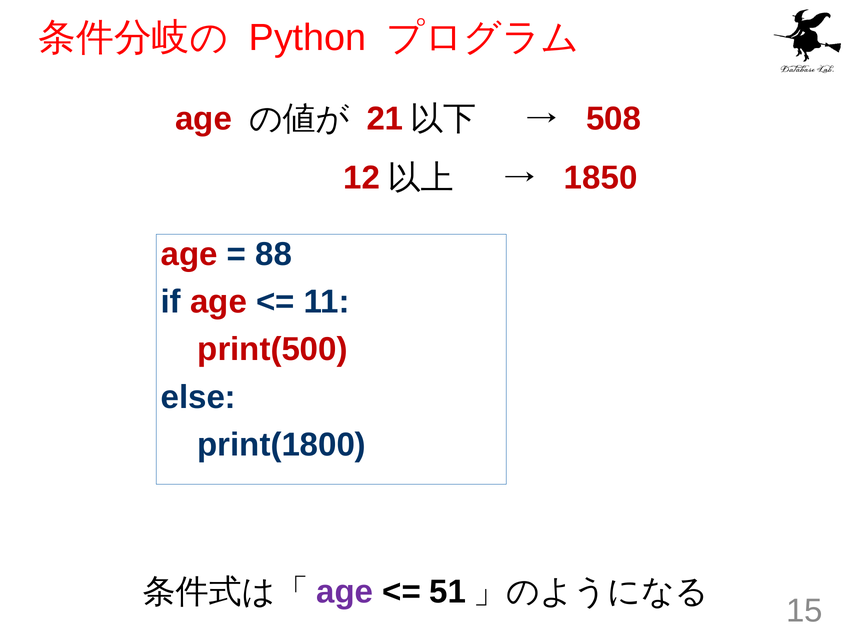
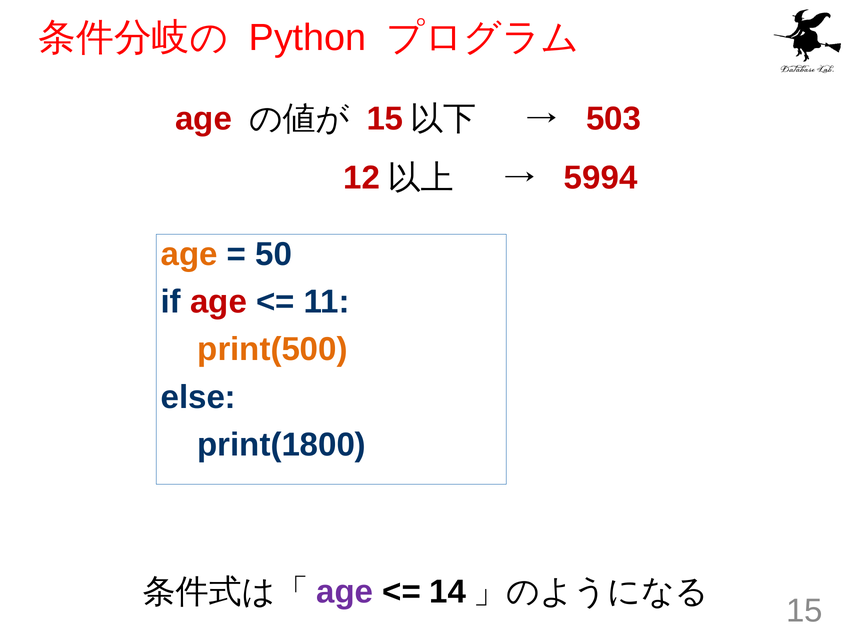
21 at (385, 118): 21 -> 15
508: 508 -> 503
1850: 1850 -> 5994
age at (189, 254) colour: red -> orange
88: 88 -> 50
print(500 colour: red -> orange
51: 51 -> 14
